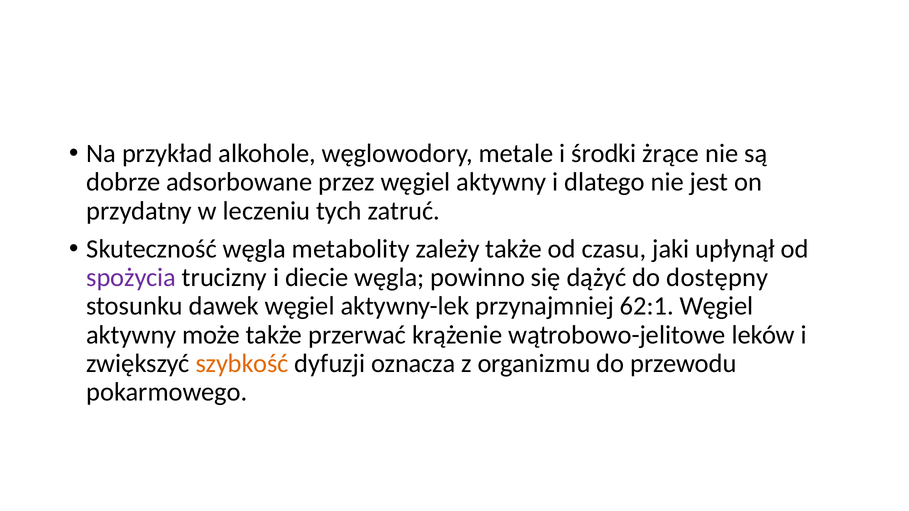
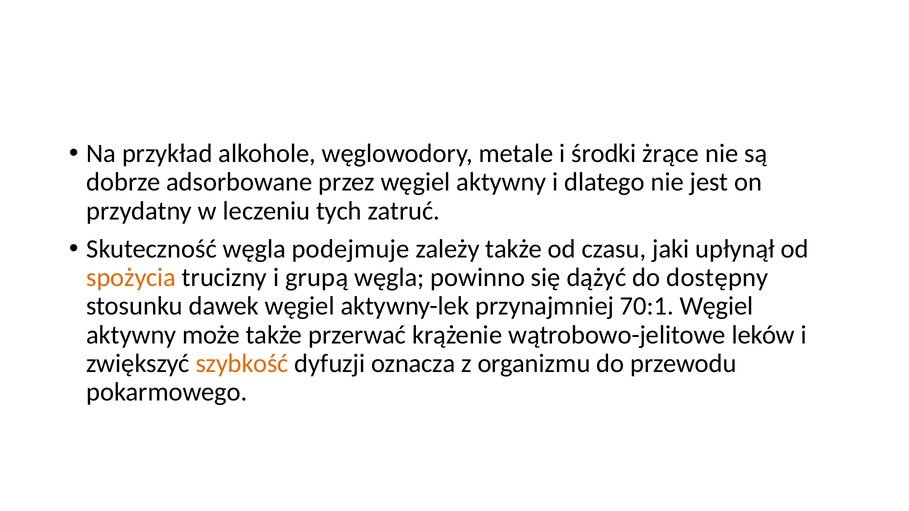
metabolity: metabolity -> podejmuje
spożycia colour: purple -> orange
diecie: diecie -> grupą
62:1: 62:1 -> 70:1
